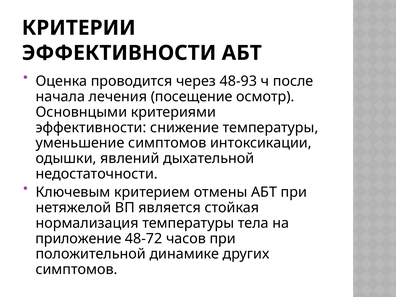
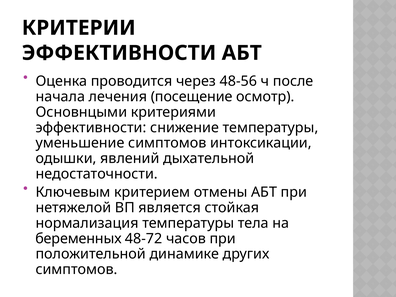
48-93: 48-93 -> 48-56
приложение: приложение -> беременных
